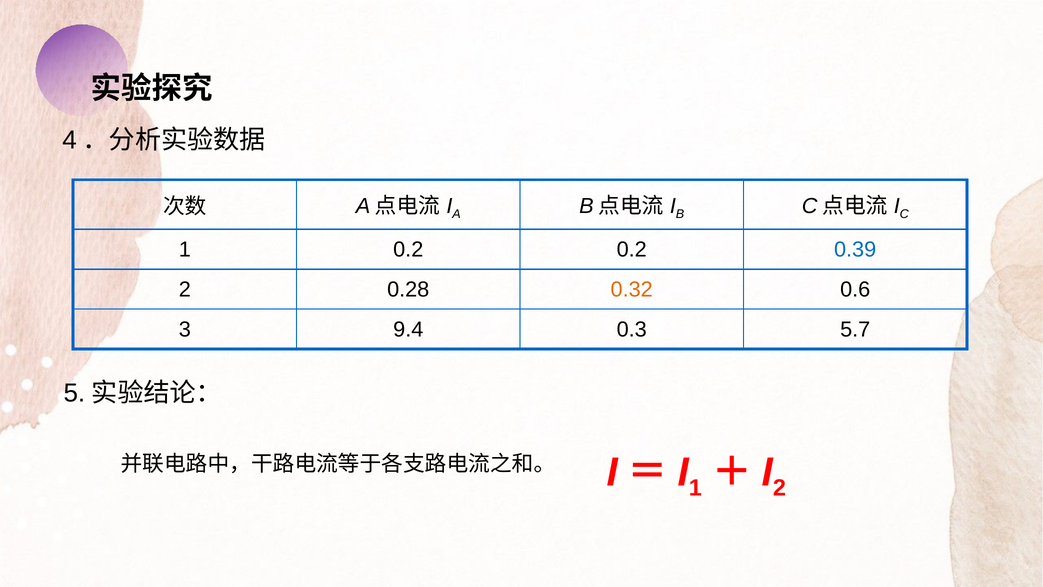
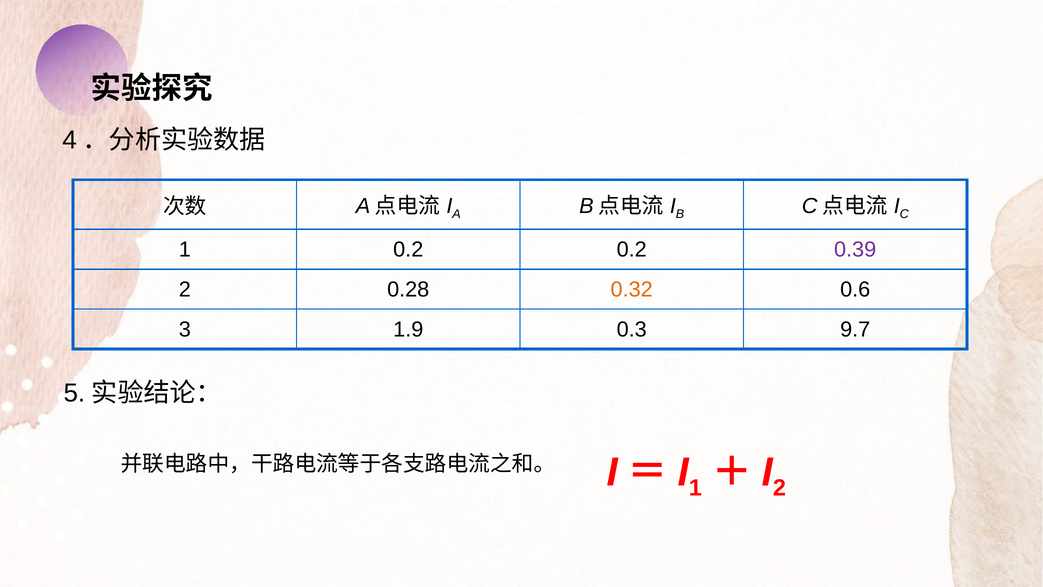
0.39 colour: blue -> purple
9.4: 9.4 -> 1.9
5.7: 5.7 -> 9.7
